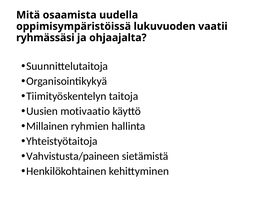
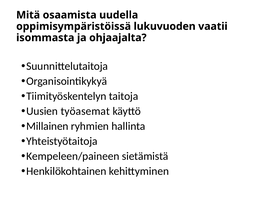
ryhmässäsi: ryhmässäsi -> isommasta
motivaatio: motivaatio -> työasemat
Vahvistusta/paineen: Vahvistusta/paineen -> Kempeleen/paineen
